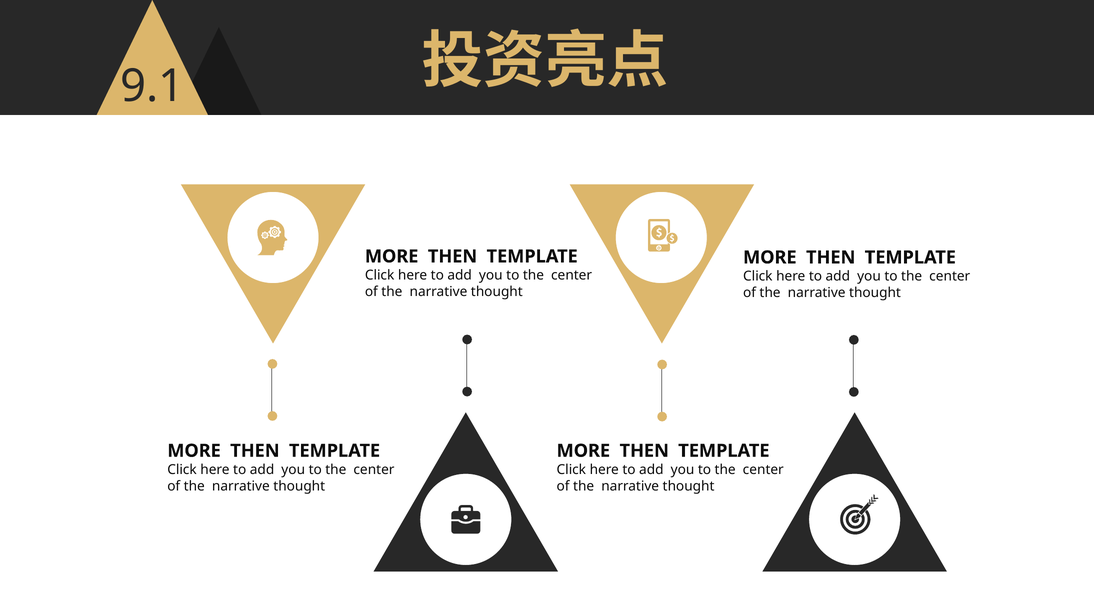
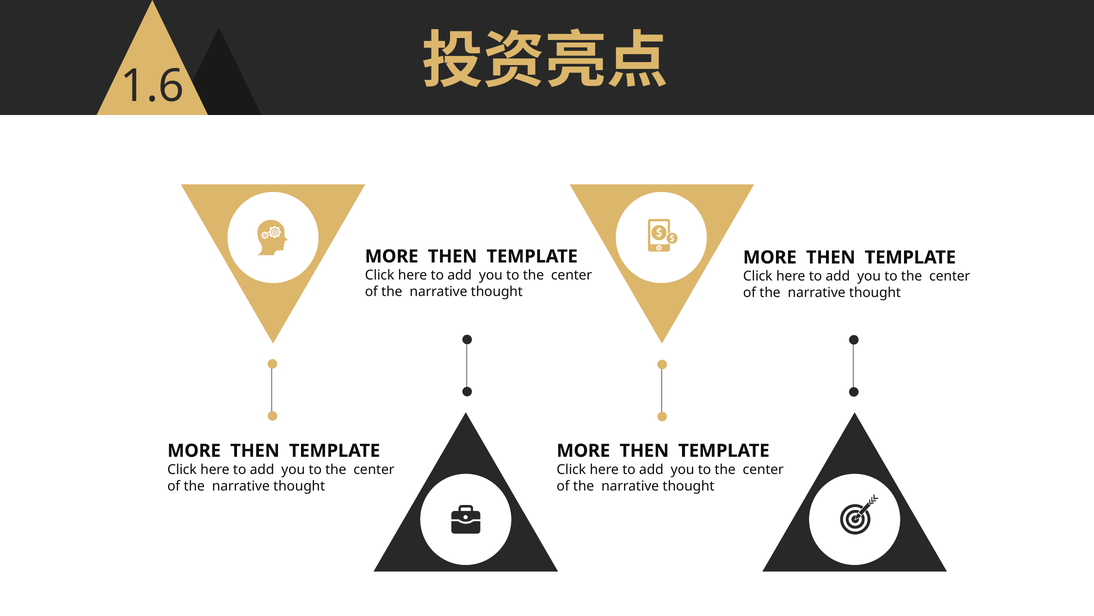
9.1: 9.1 -> 1.6
